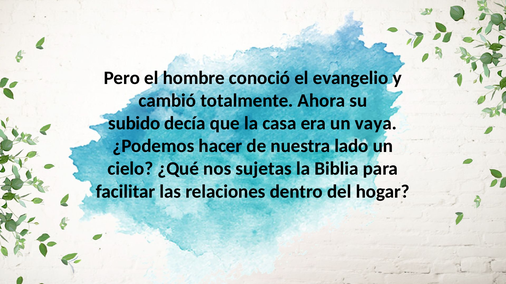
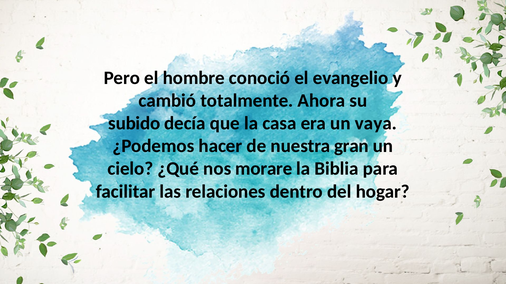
lado: lado -> gran
sujetas: sujetas -> morare
